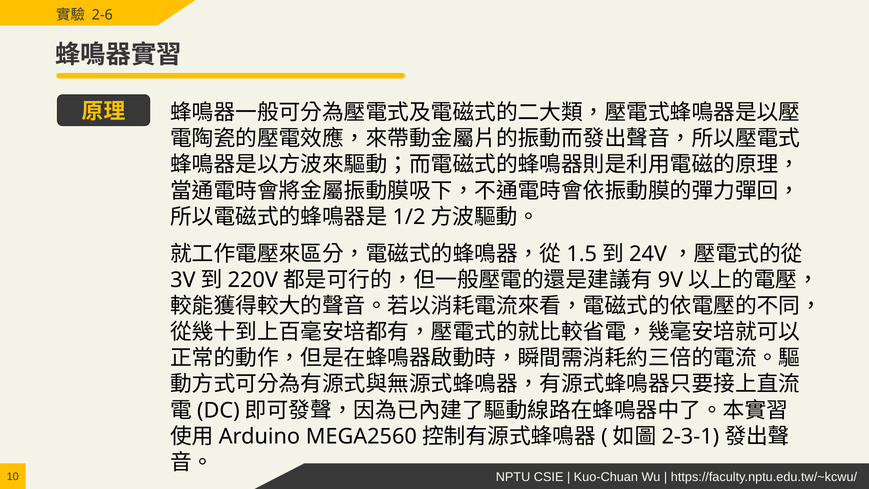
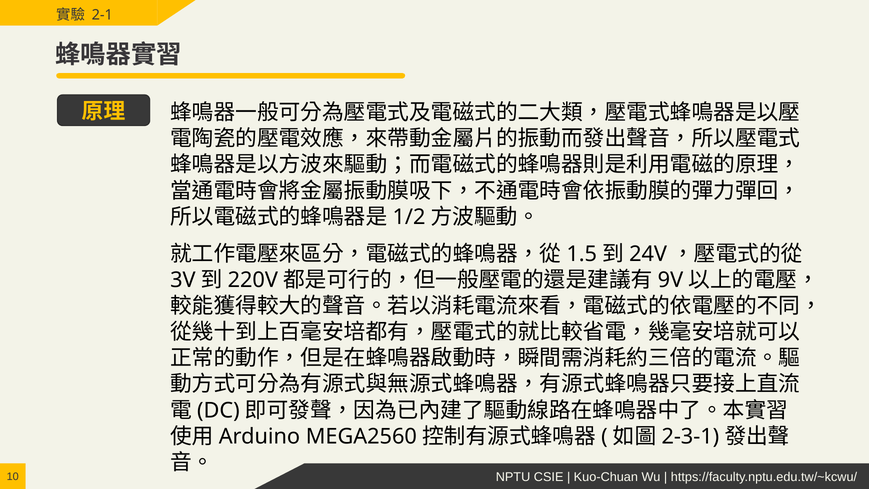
2-6: 2-6 -> 2-1
